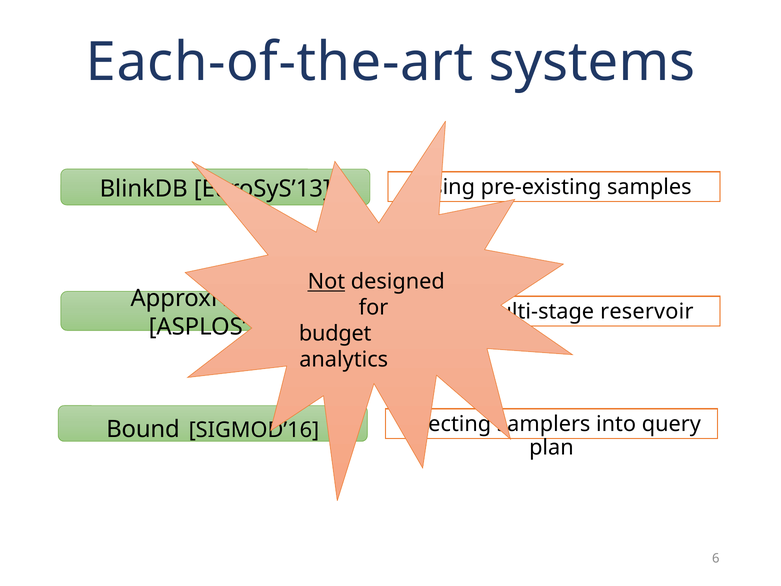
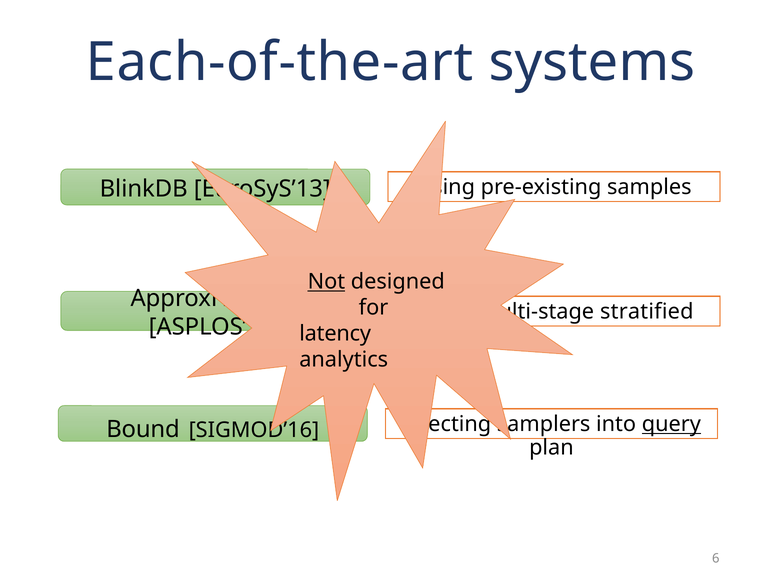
reservoir: reservoir -> stratified
budget: budget -> latency
query underline: none -> present
